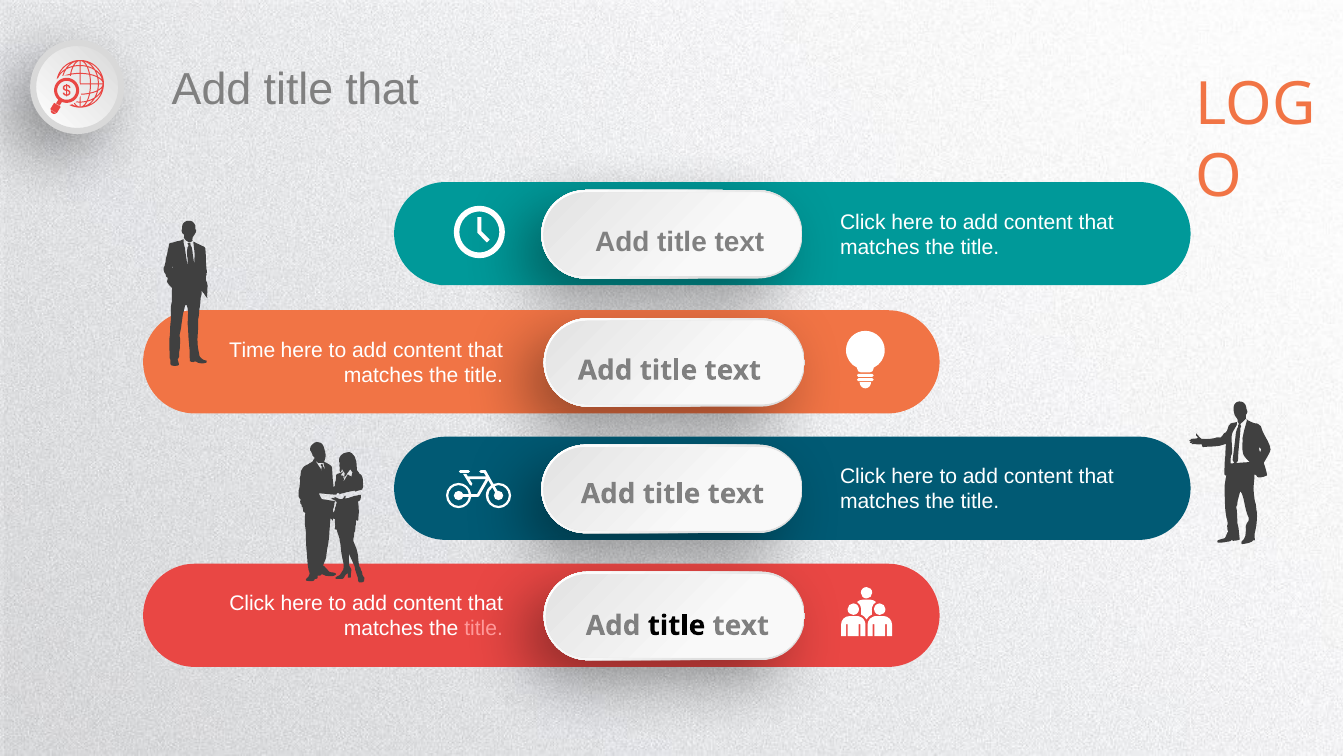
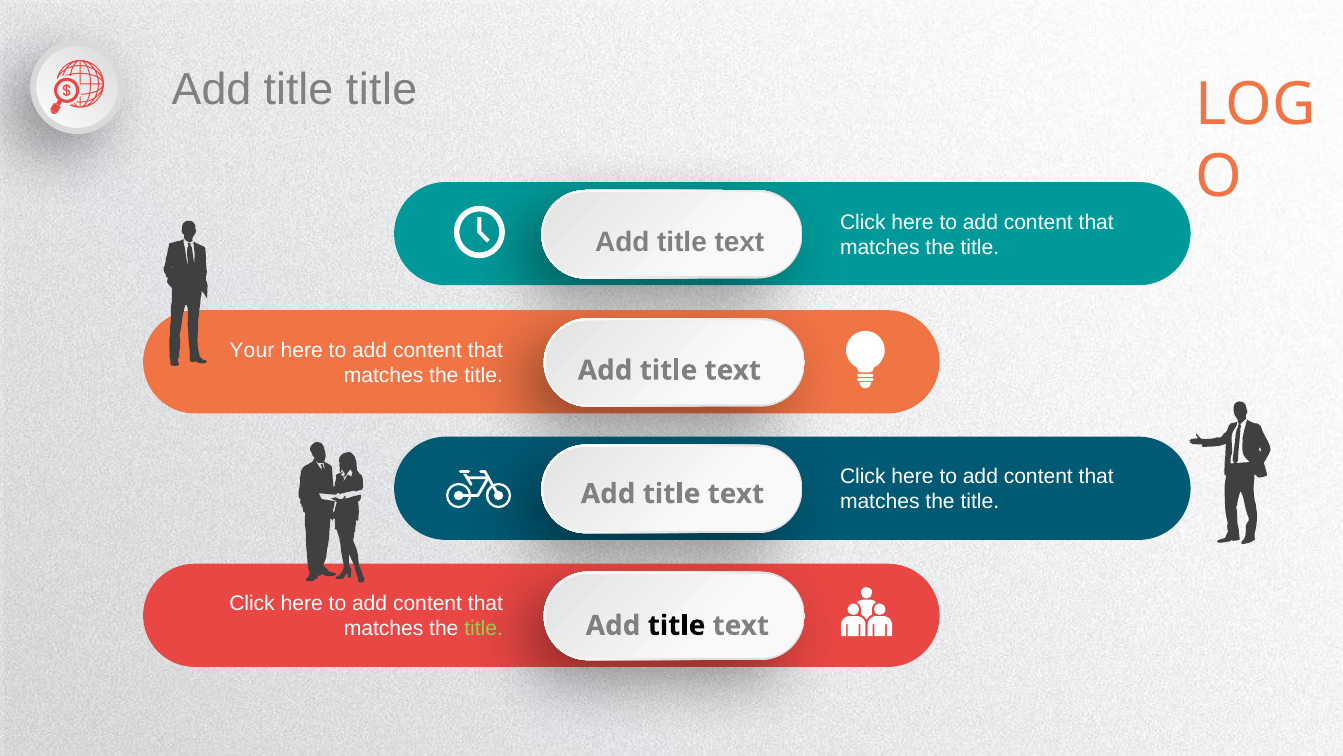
title that: that -> title
Time: Time -> Your
title at (484, 628) colour: pink -> light green
